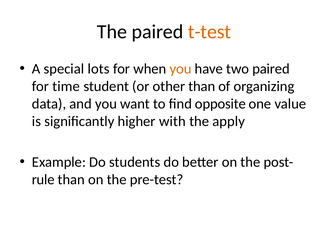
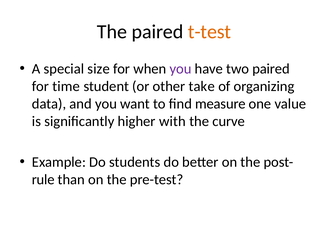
lots: lots -> size
you at (181, 69) colour: orange -> purple
other than: than -> take
opposite: opposite -> measure
apply: apply -> curve
